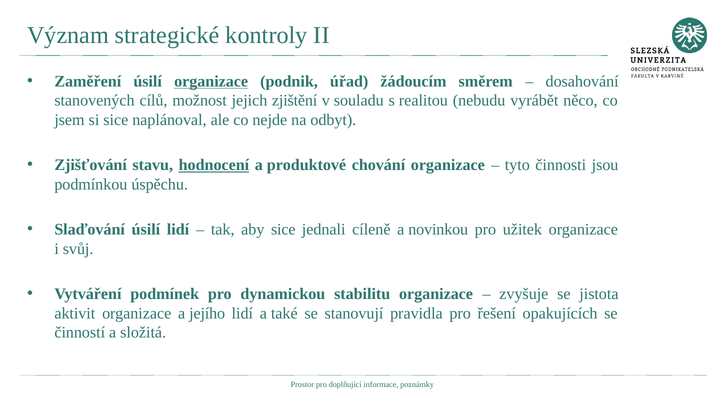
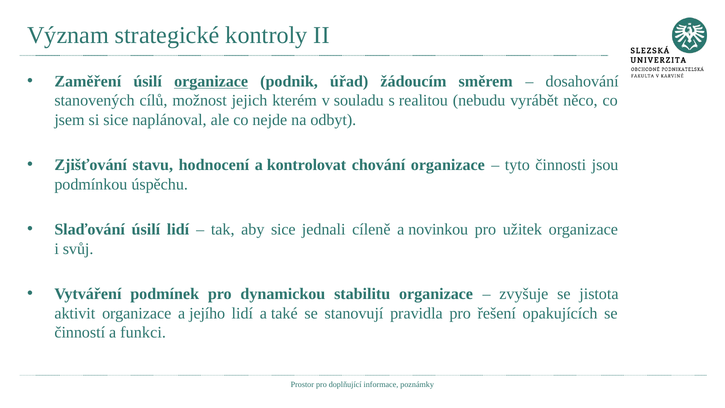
zjištění: zjištění -> kterém
hodnocení underline: present -> none
produktové: produktové -> kontrolovat
složitá: složitá -> funkci
